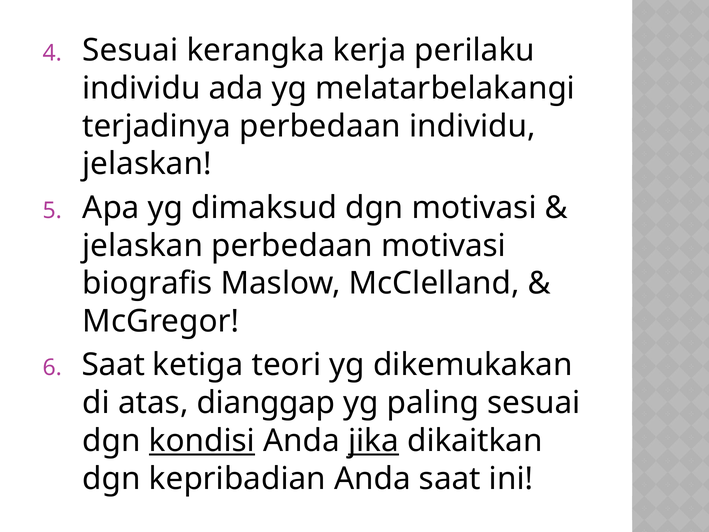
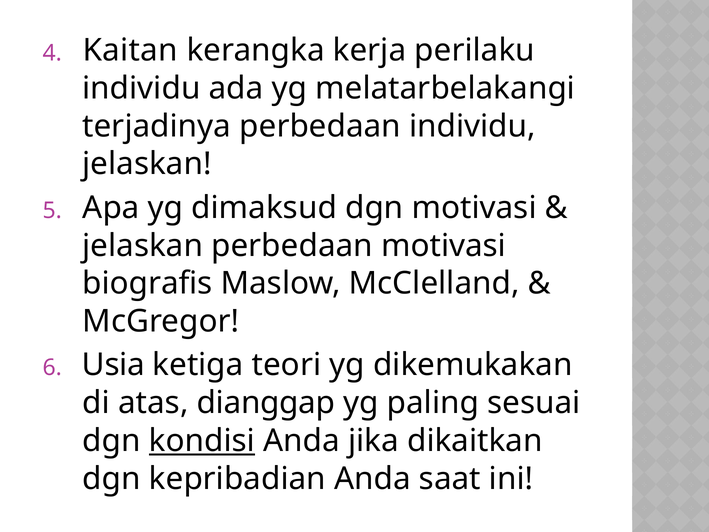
Sesuai at (130, 51): Sesuai -> Kaitan
Saat at (113, 365): Saat -> Usia
jika underline: present -> none
